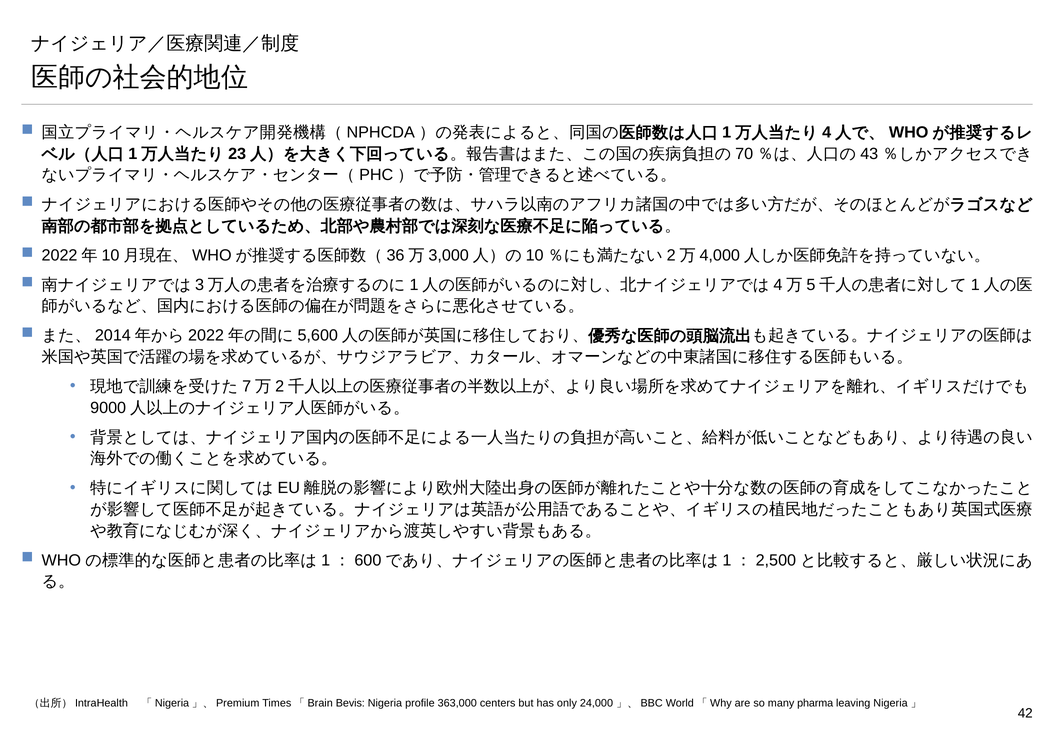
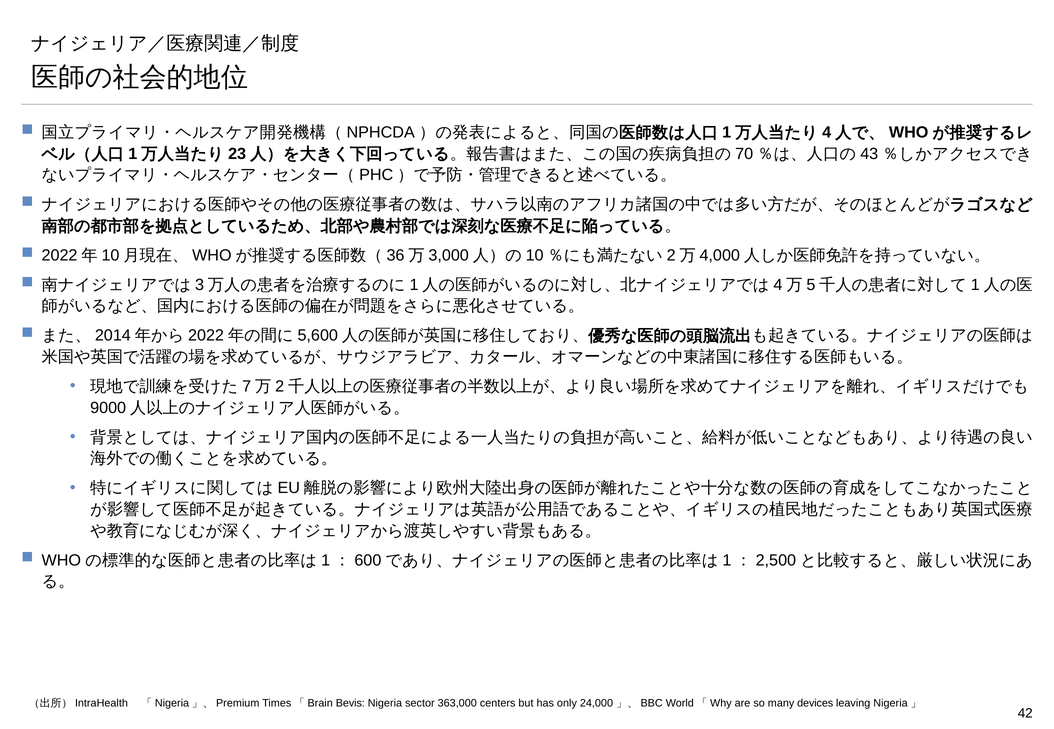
profile: profile -> sector
pharma: pharma -> devices
